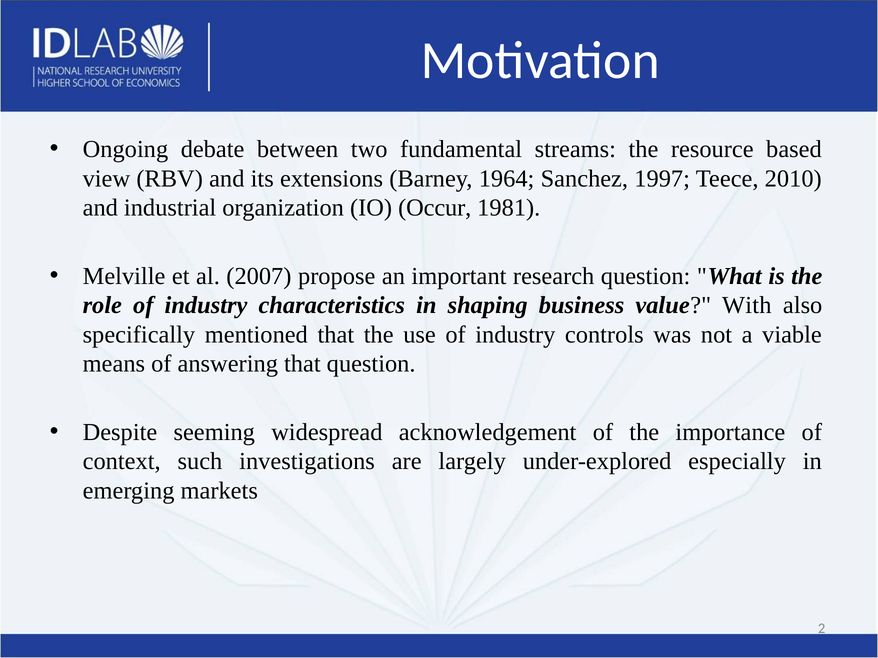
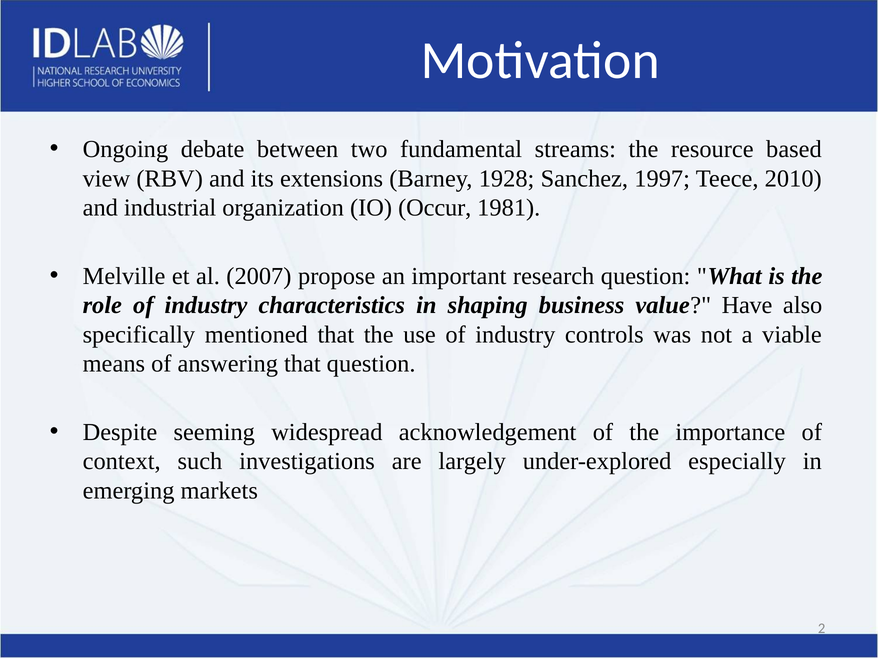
1964: 1964 -> 1928
With: With -> Have
